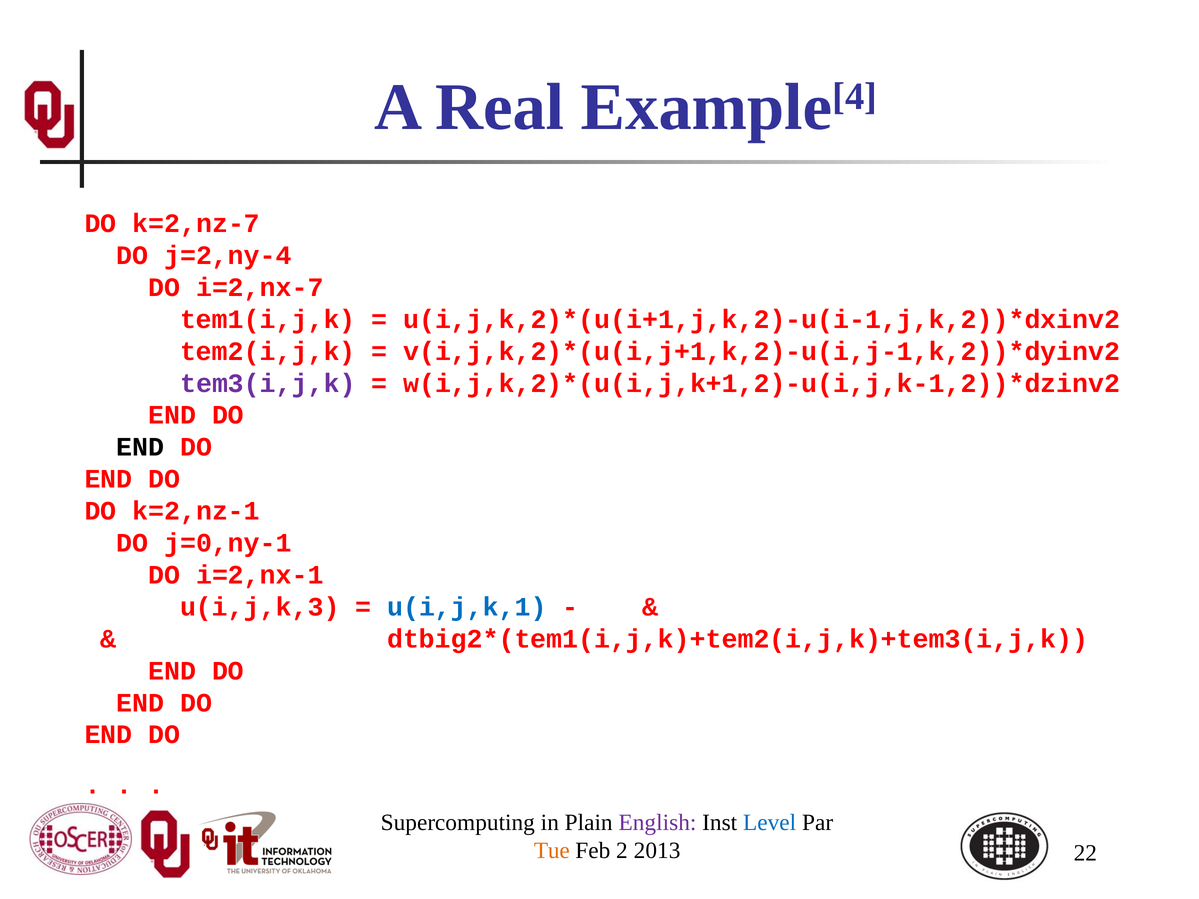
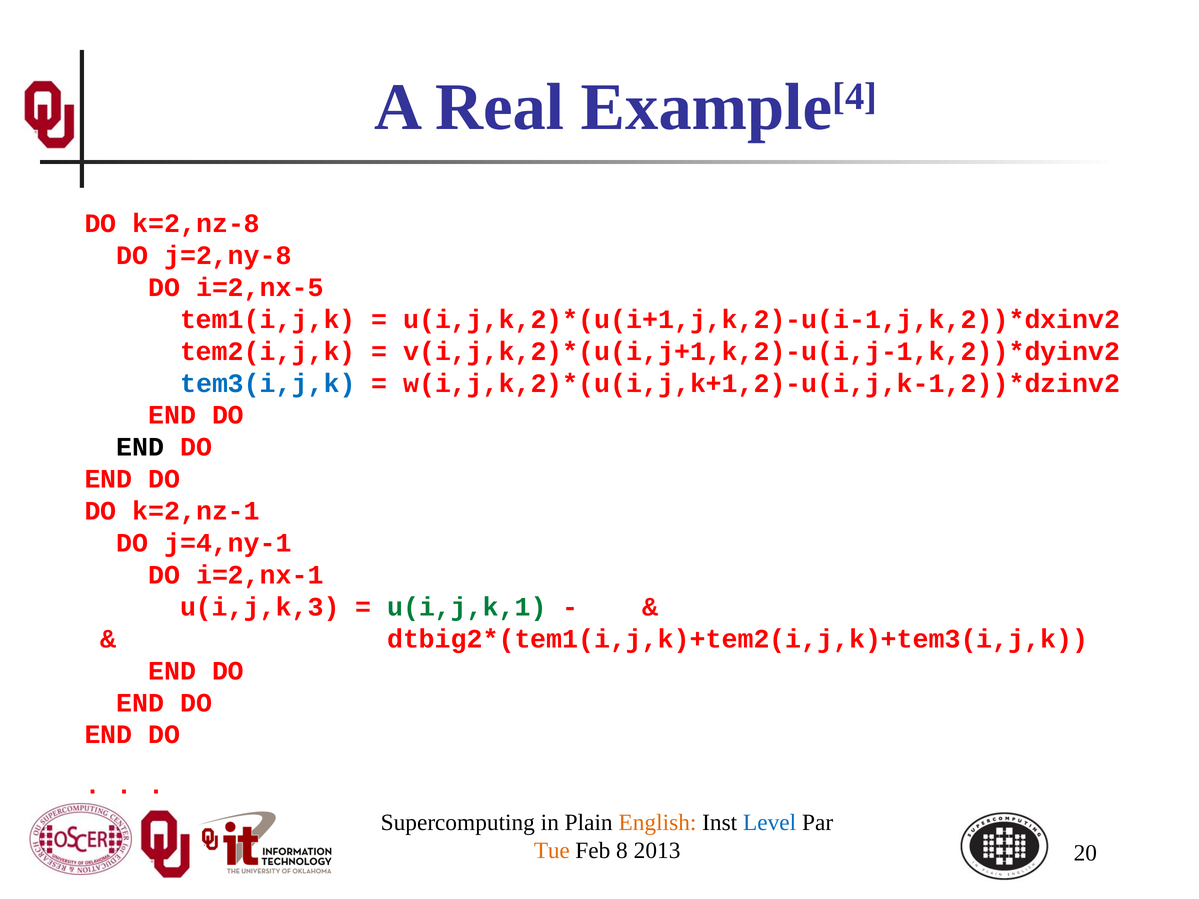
k=2,nz-7: k=2,nz-7 -> k=2,nz-8
j=2,ny-4: j=2,ny-4 -> j=2,ny-8
i=2,nx-7: i=2,nx-7 -> i=2,nx-5
tem3(i,j,k colour: purple -> blue
j=0,ny-1: j=0,ny-1 -> j=4,ny-1
u(i,j,k,1 colour: blue -> green
English colour: purple -> orange
2: 2 -> 8
22: 22 -> 20
